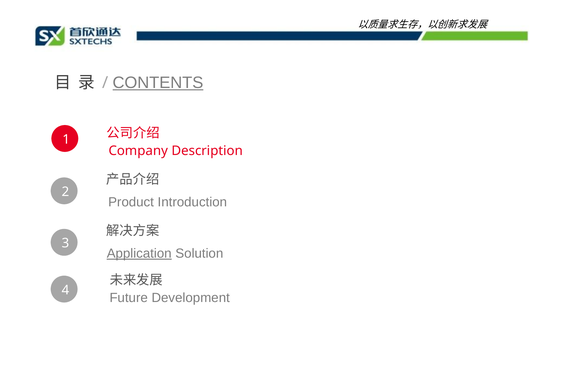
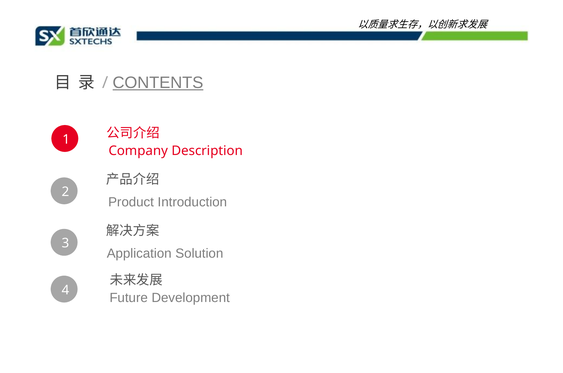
Application underline: present -> none
